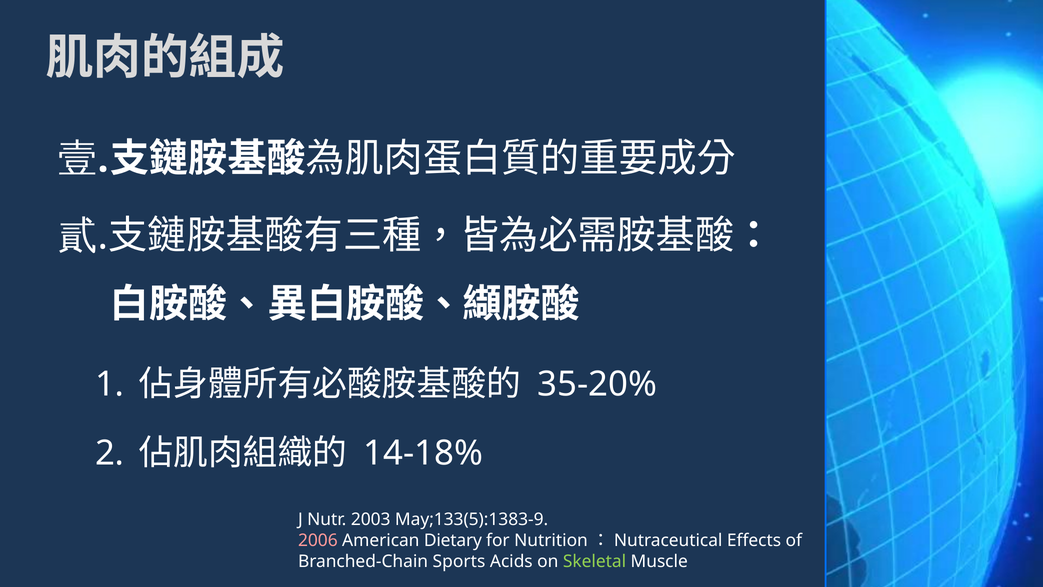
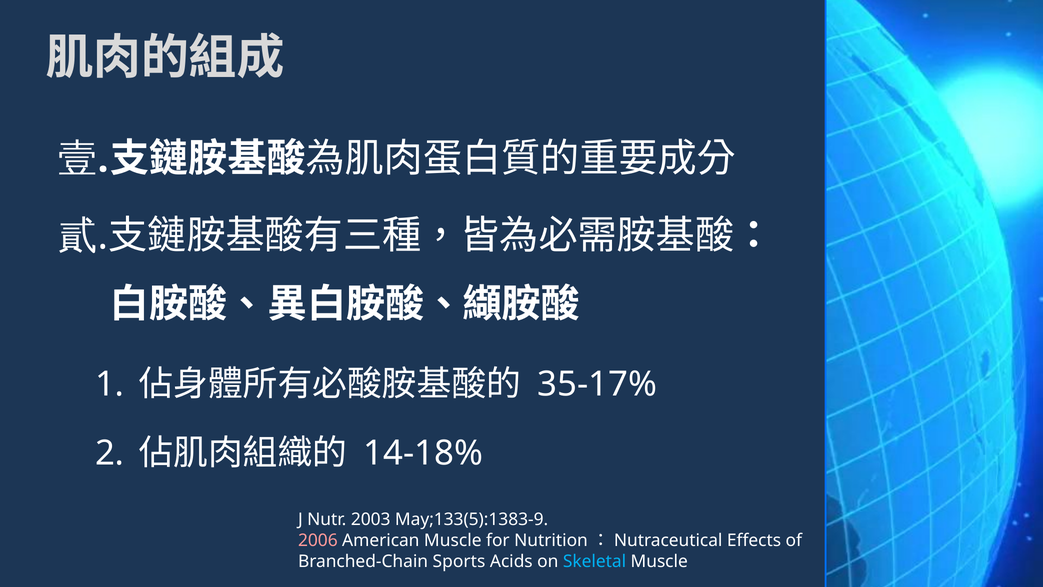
35-20%: 35-20% -> 35-17%
American Dietary: Dietary -> Muscle
Skeletal colour: light green -> light blue
